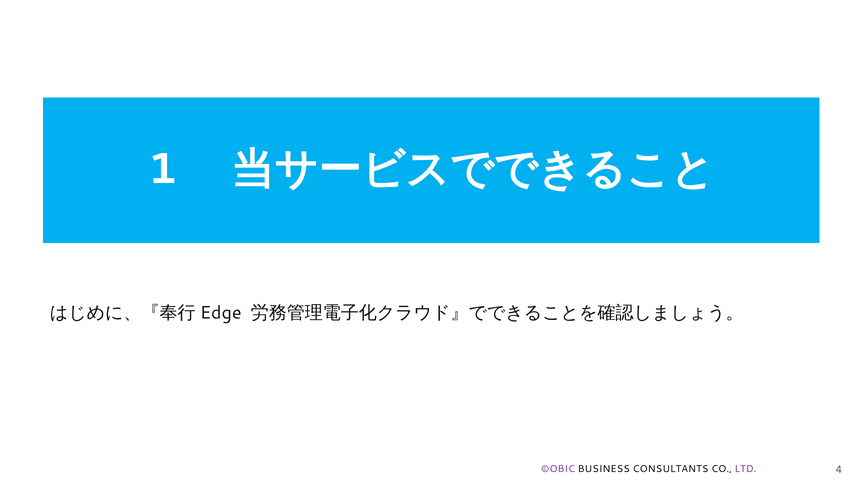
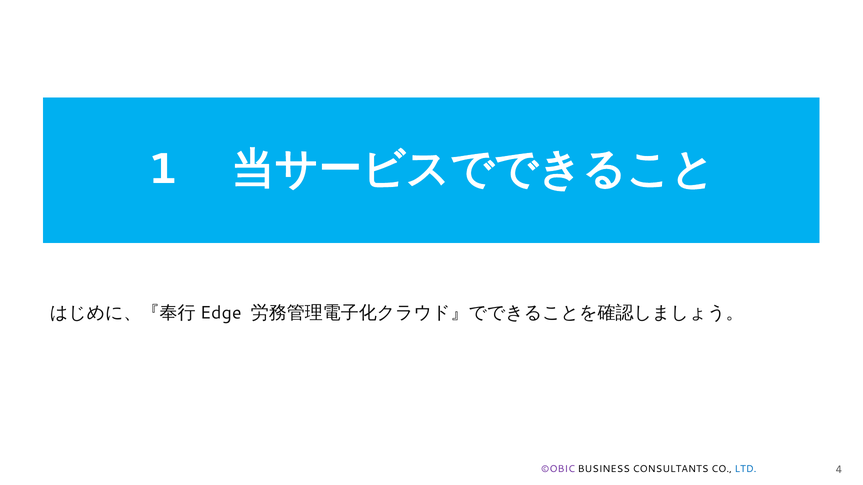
LTD colour: purple -> blue
